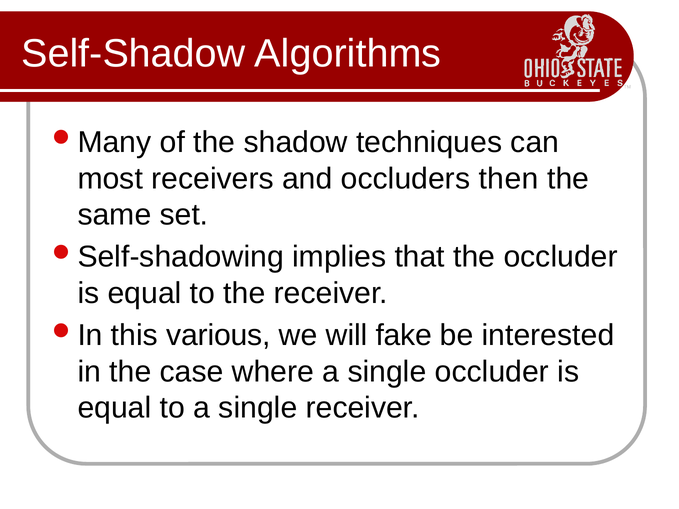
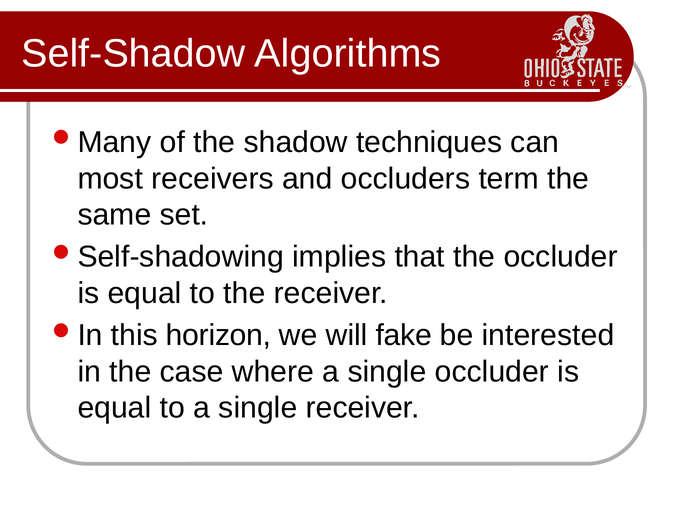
then: then -> term
various: various -> horizon
